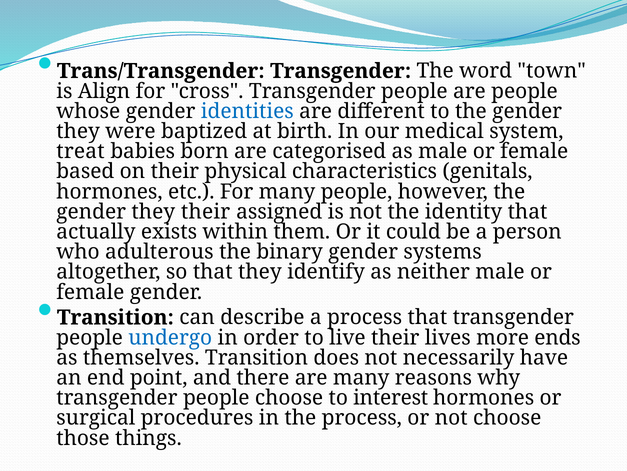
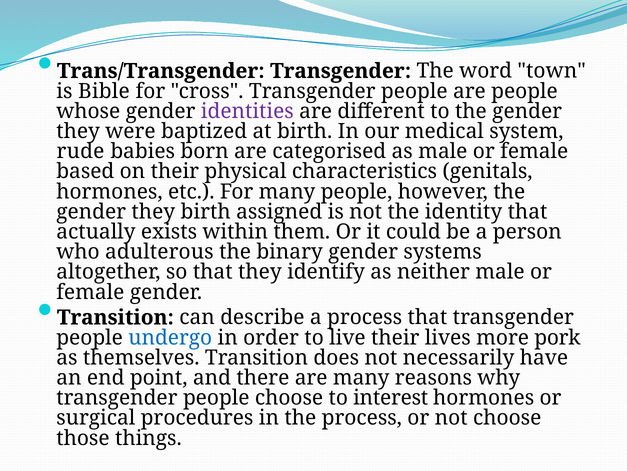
Align: Align -> Bible
identities colour: blue -> purple
treat: treat -> rude
they their: their -> birth
ends: ends -> pork
